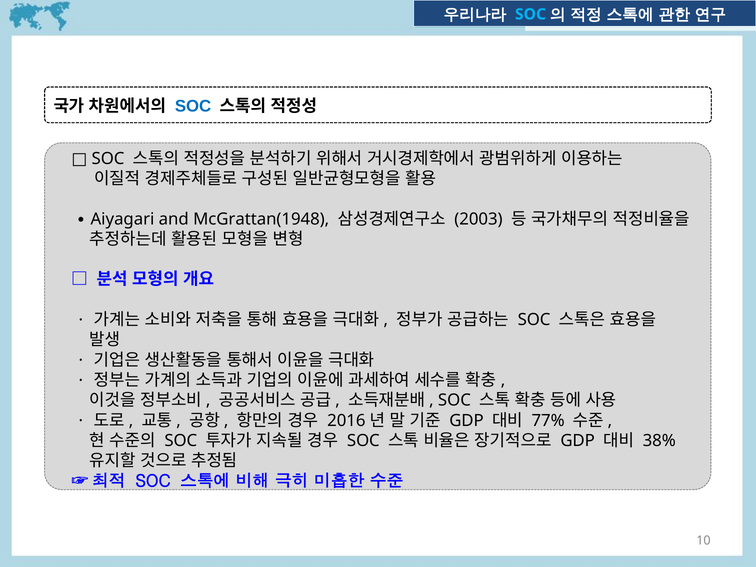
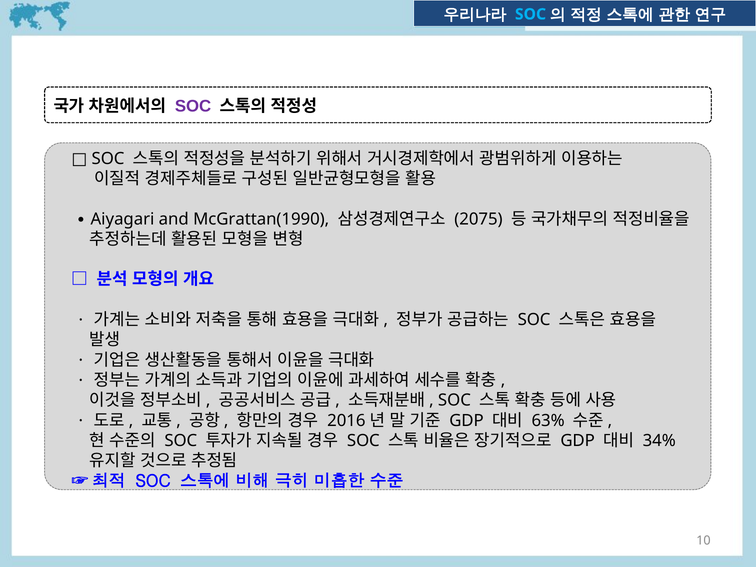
SOC at (193, 106) colour: blue -> purple
McGrattan(1948: McGrattan(1948 -> McGrattan(1990
2003: 2003 -> 2075
77%: 77% -> 63%
38%: 38% -> 34%
